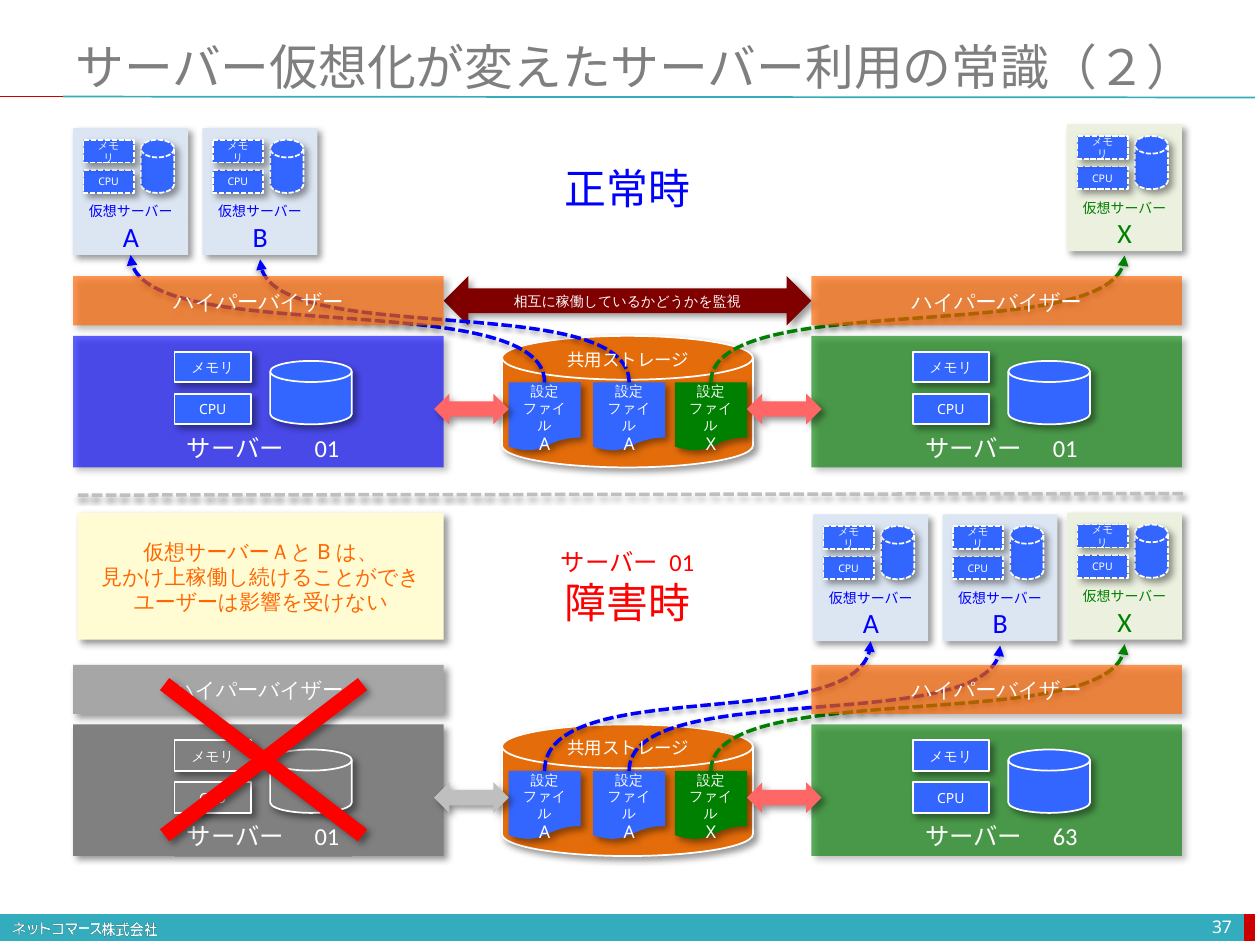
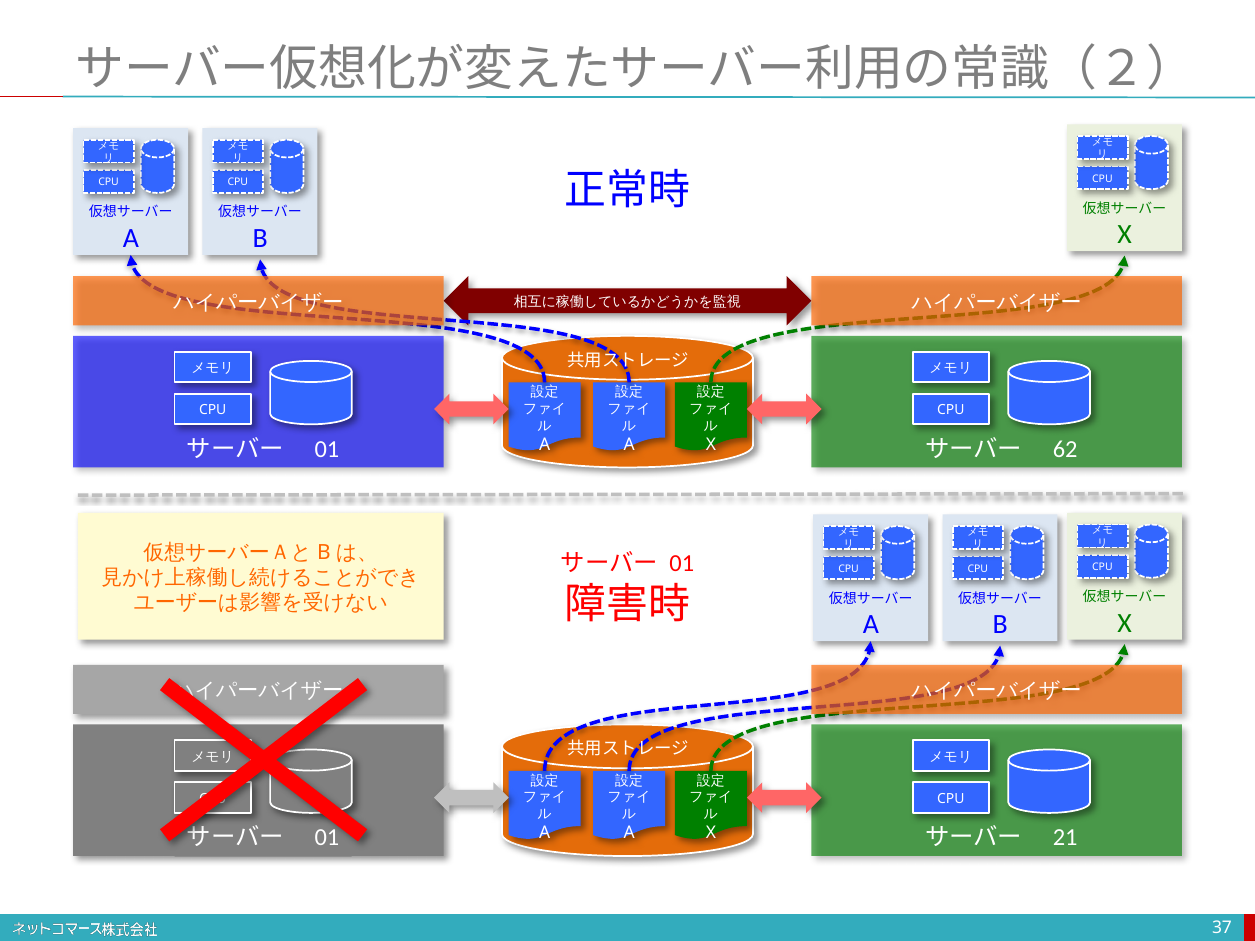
01 at (1065, 449): 01 -> 62
63: 63 -> 21
